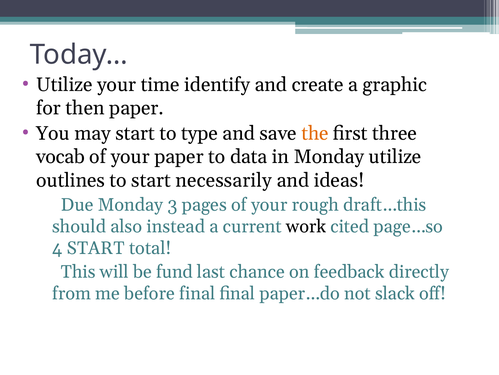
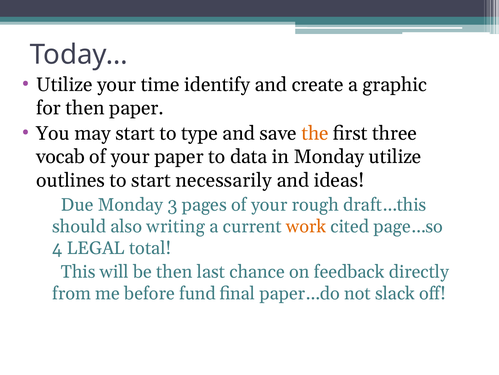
instead: instead -> writing
work colour: black -> orange
4 START: START -> LEGAL
be fund: fund -> then
before final: final -> fund
